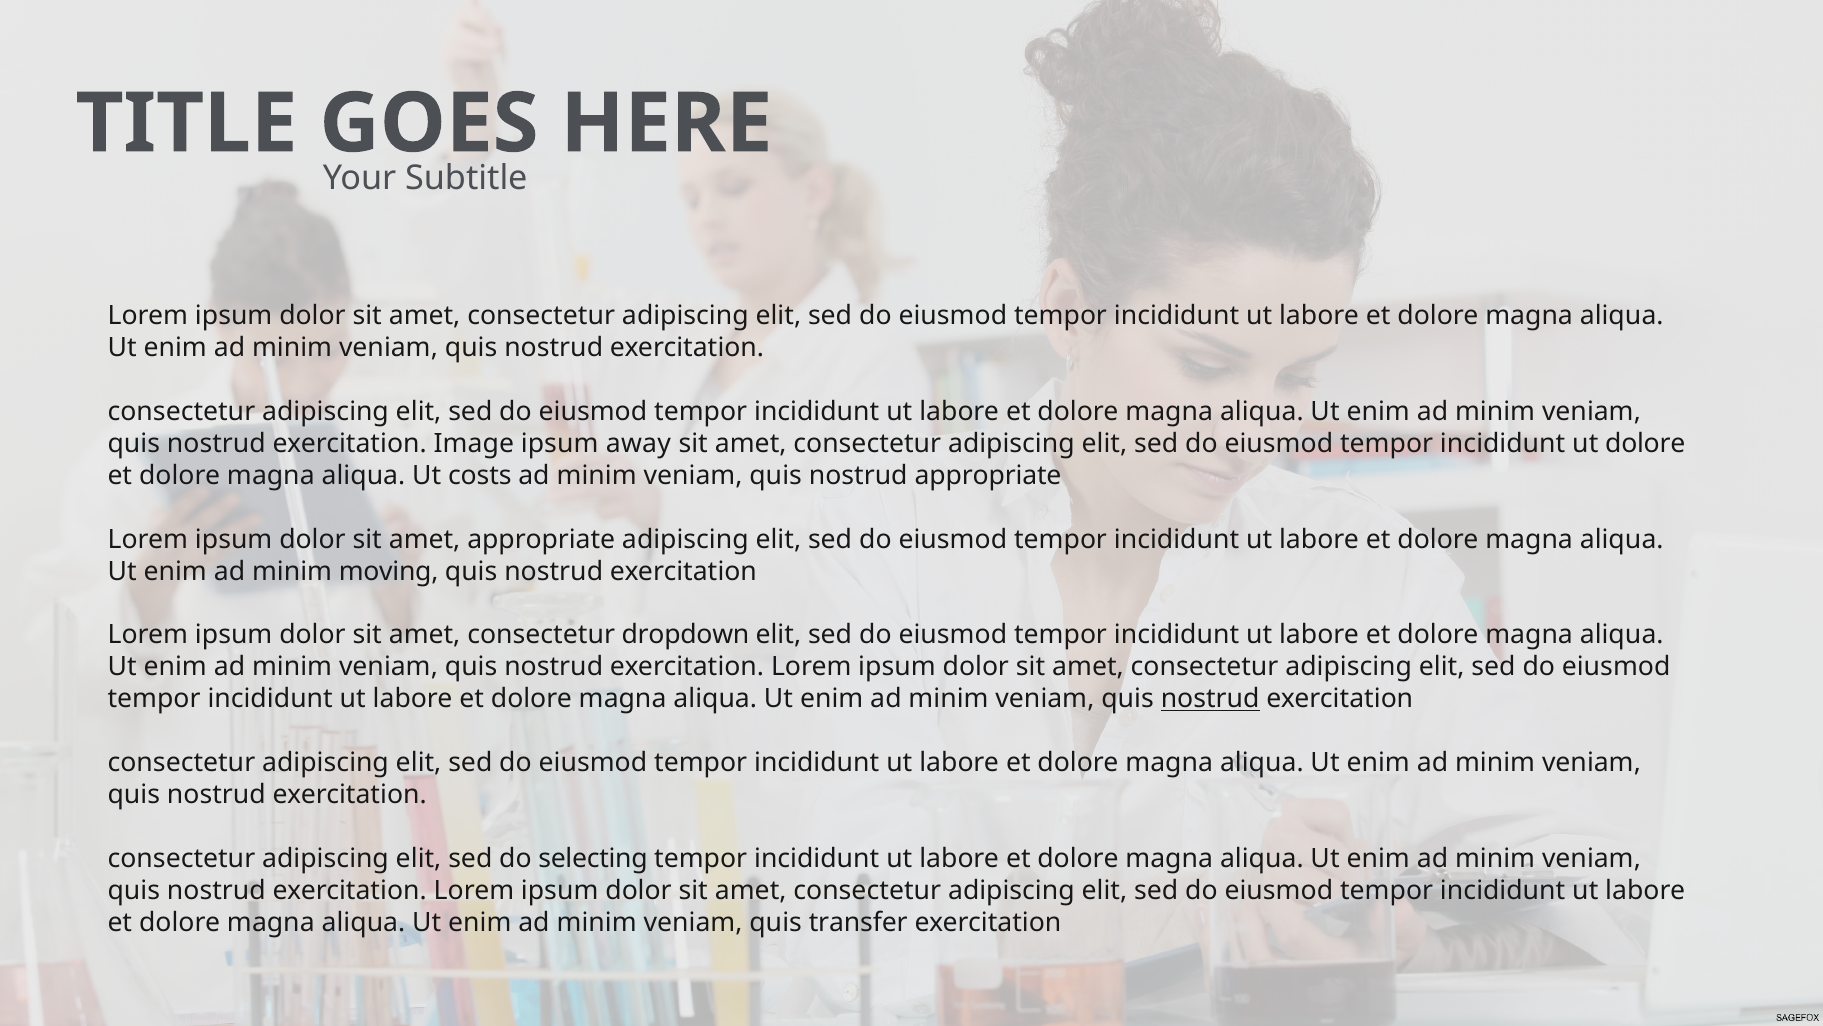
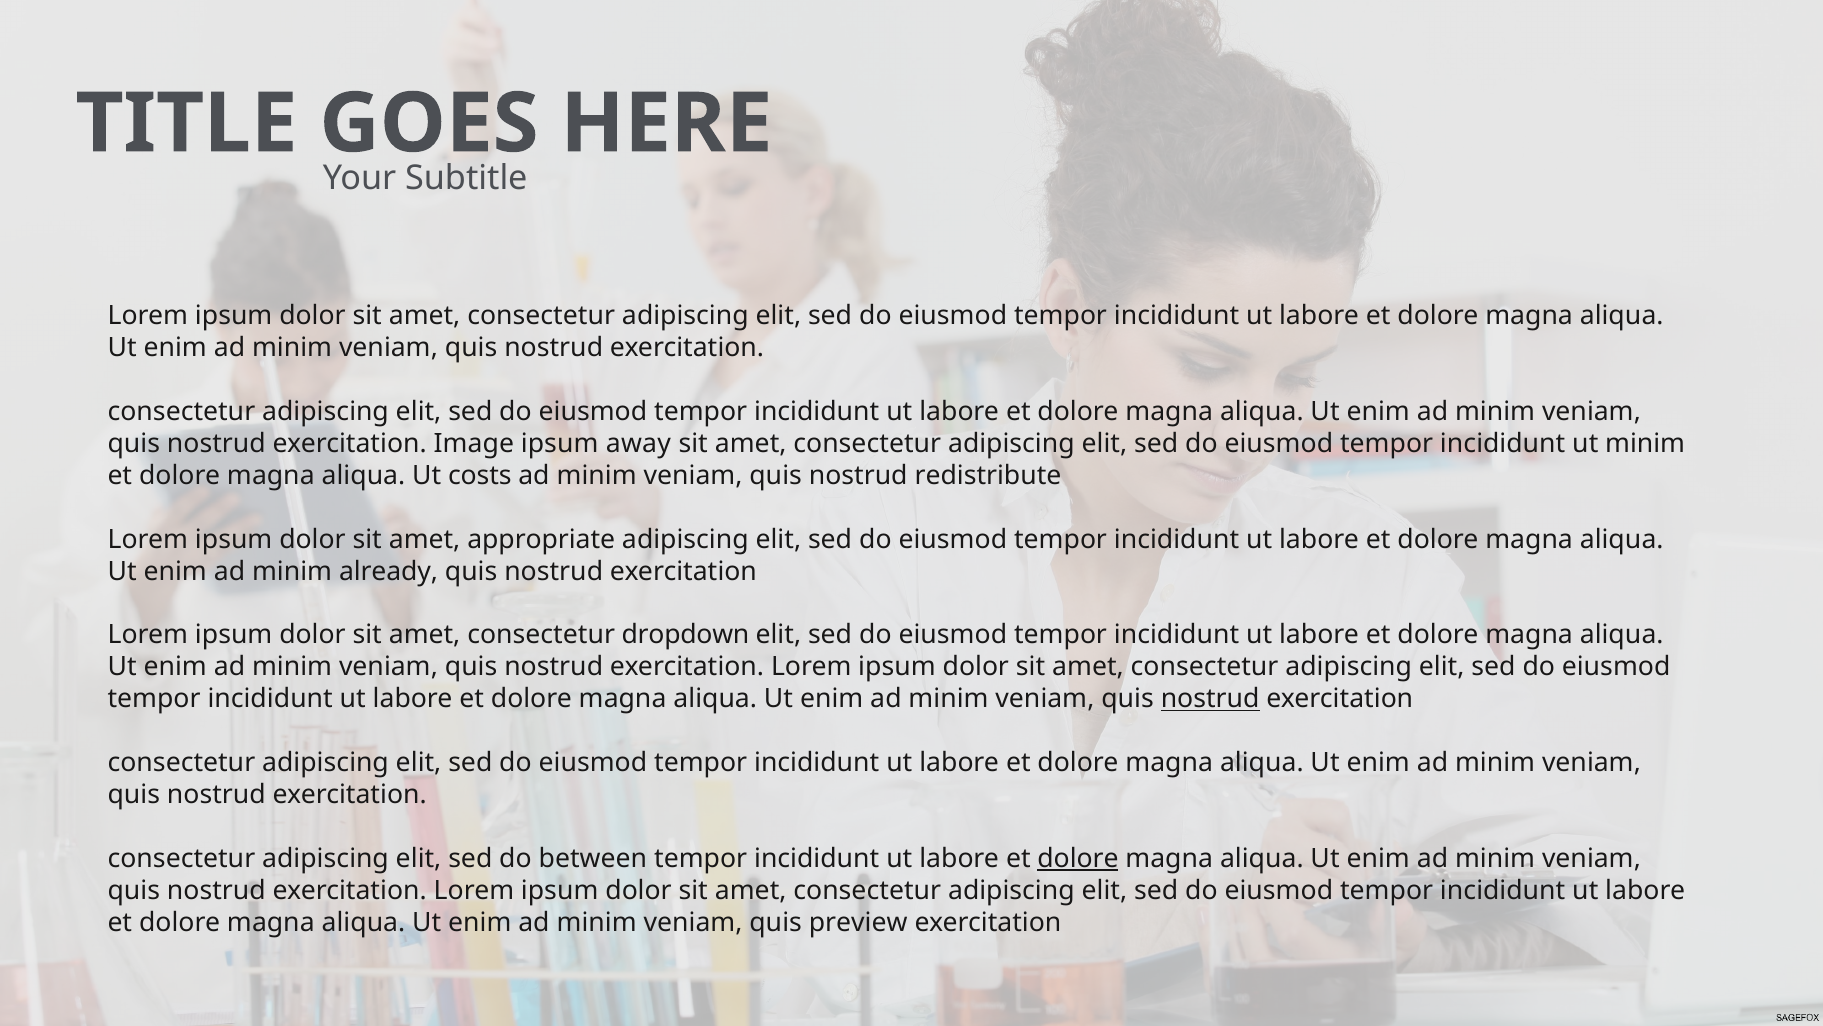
ut dolore: dolore -> minim
nostrud appropriate: appropriate -> redistribute
moving: moving -> already
selecting: selecting -> between
dolore at (1078, 858) underline: none -> present
transfer: transfer -> preview
